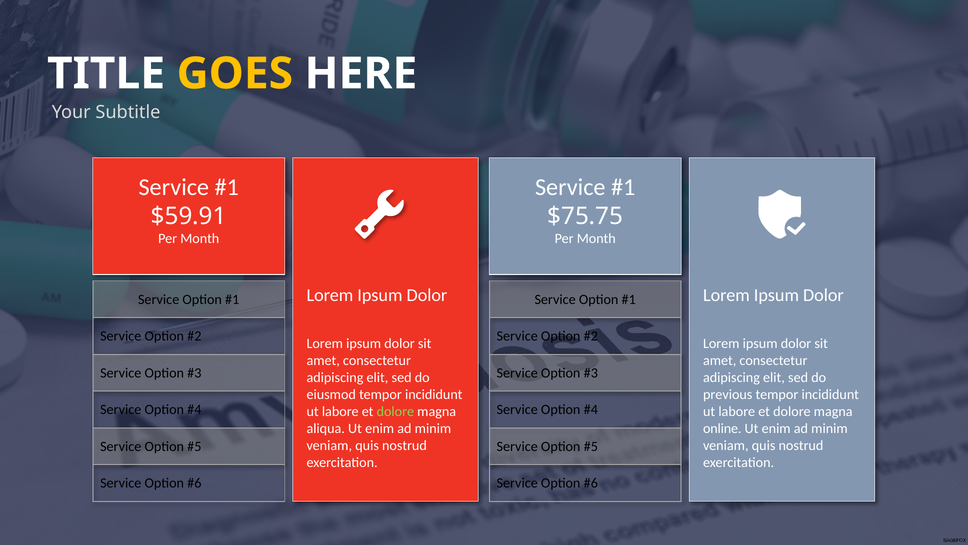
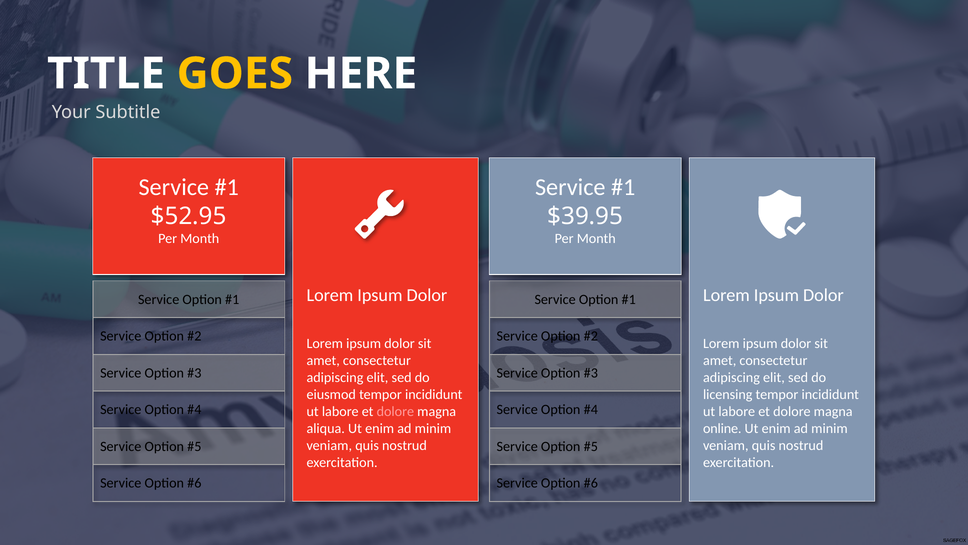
$59.91: $59.91 -> $52.95
$75.75: $75.75 -> $39.95
previous: previous -> licensing
dolore at (395, 411) colour: light green -> pink
